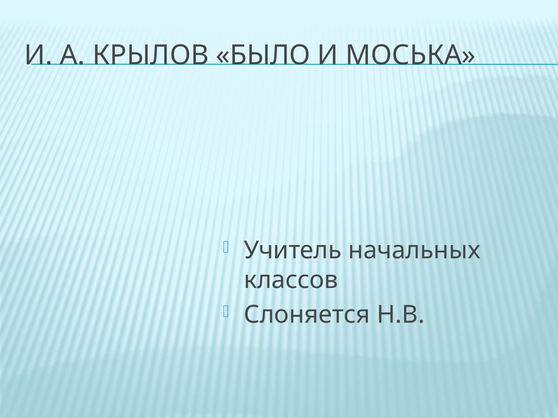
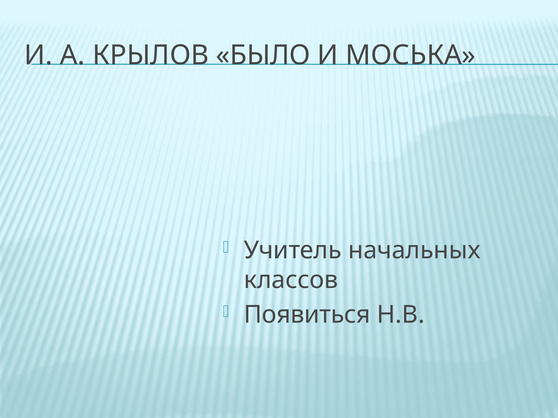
Слоняется: Слоняется -> Появиться
